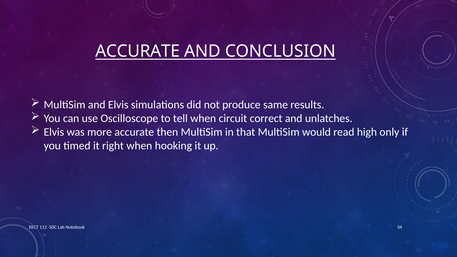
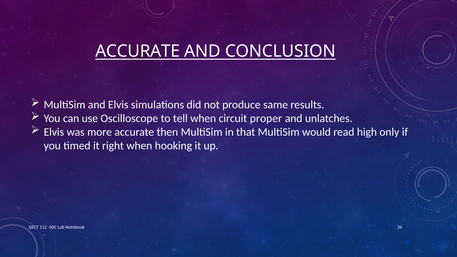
correct: correct -> proper
